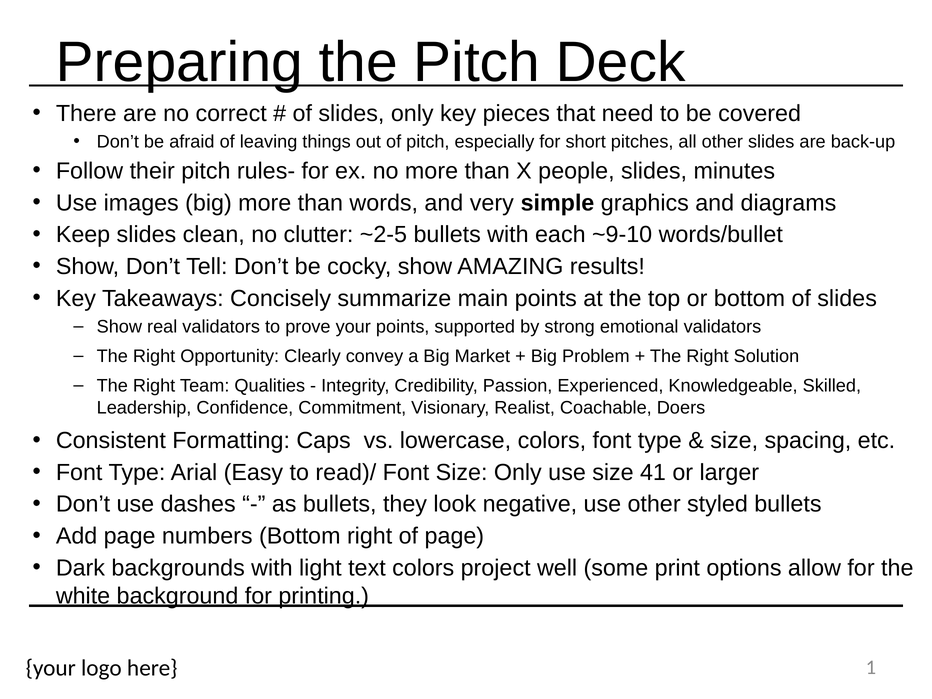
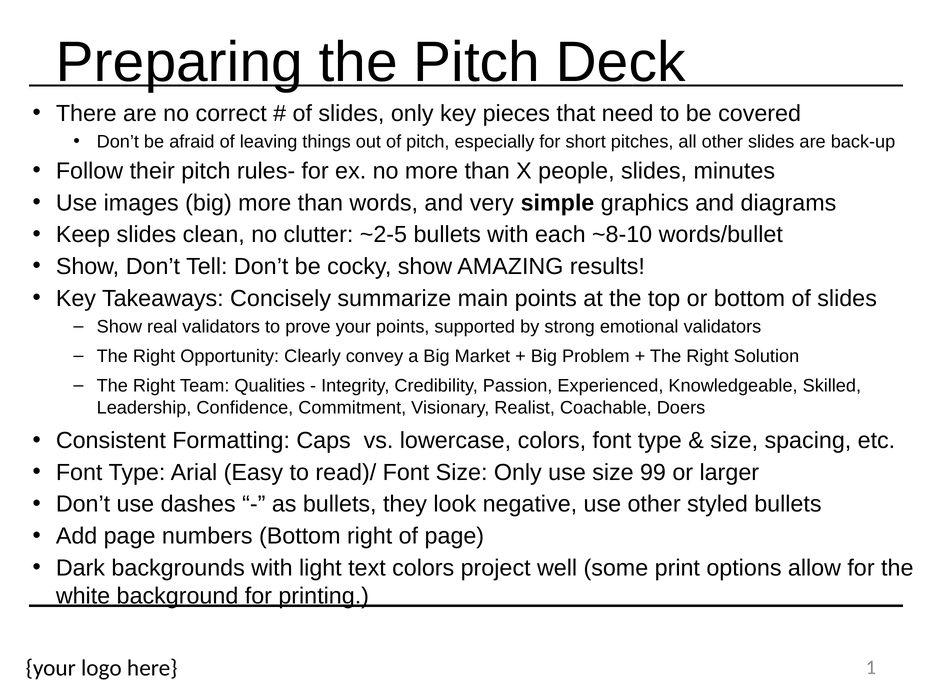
~9-10: ~9-10 -> ~8-10
41: 41 -> 99
